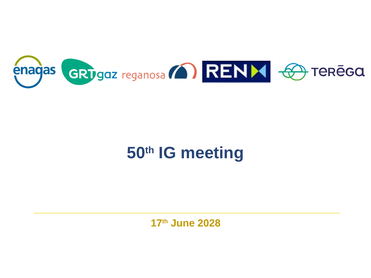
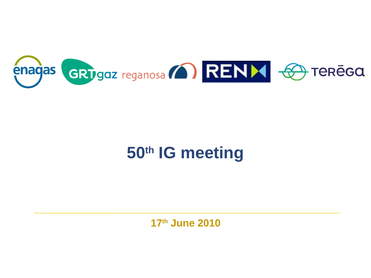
2028: 2028 -> 2010
